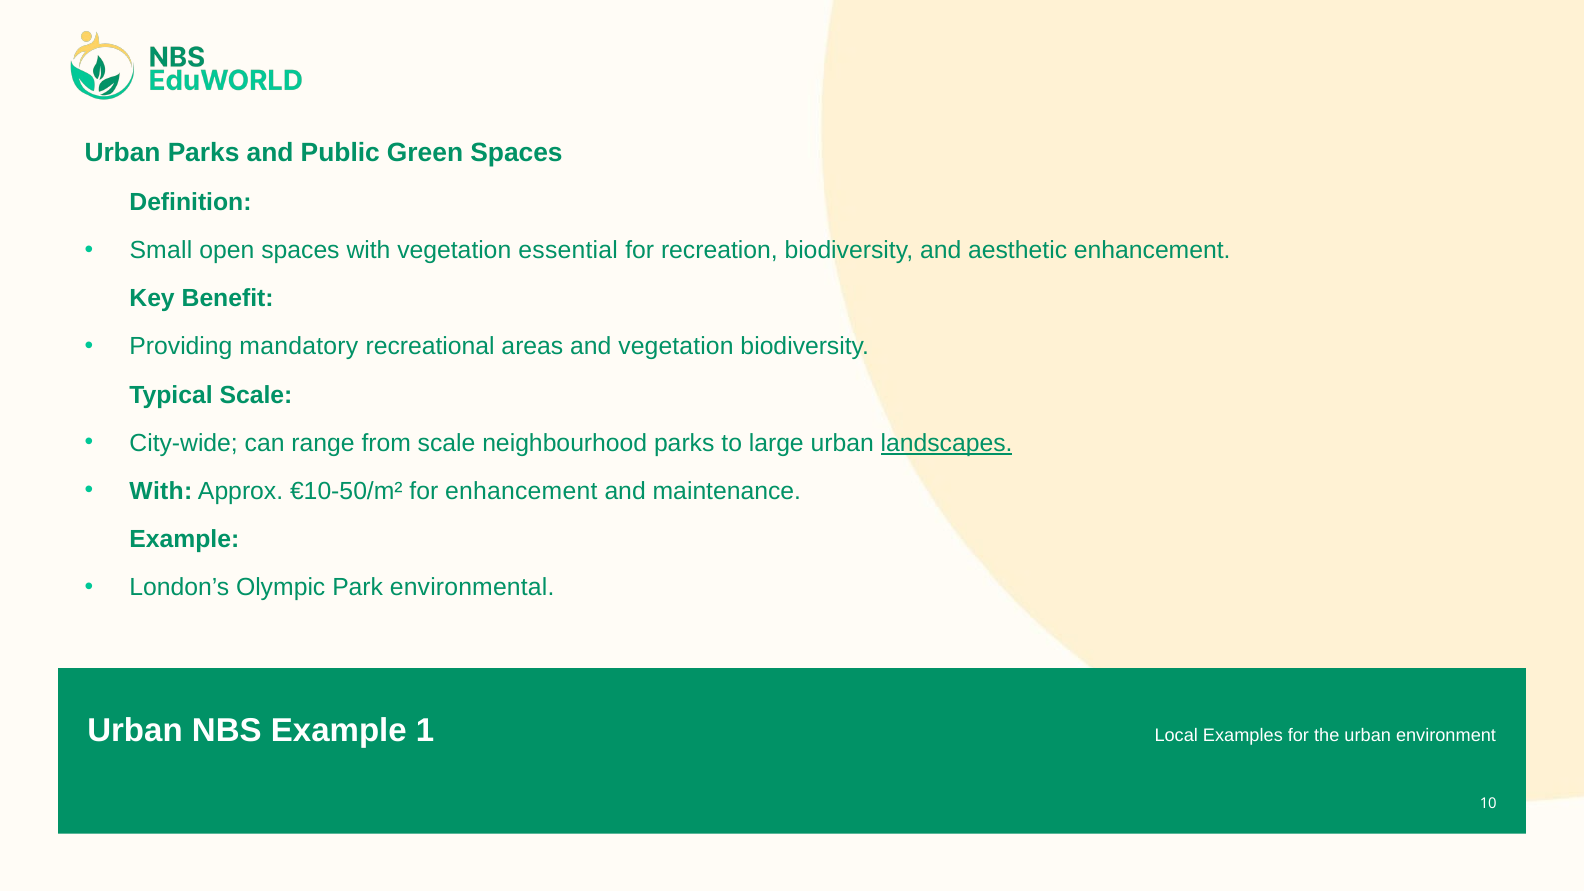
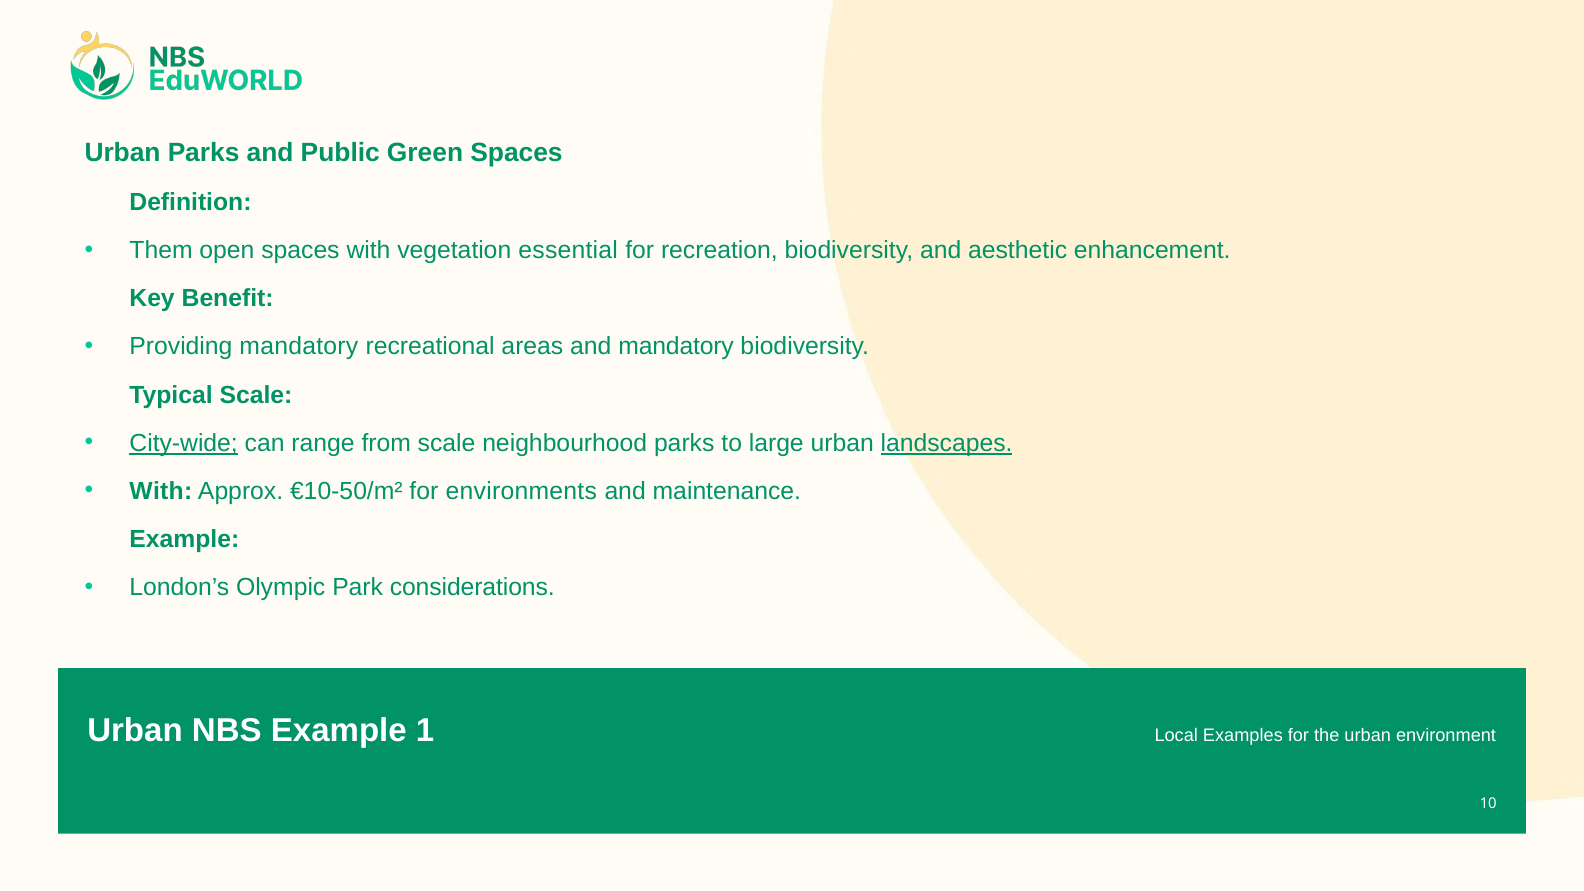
Small: Small -> Them
and vegetation: vegetation -> mandatory
City-wide underline: none -> present
for enhancement: enhancement -> environments
environmental: environmental -> considerations
